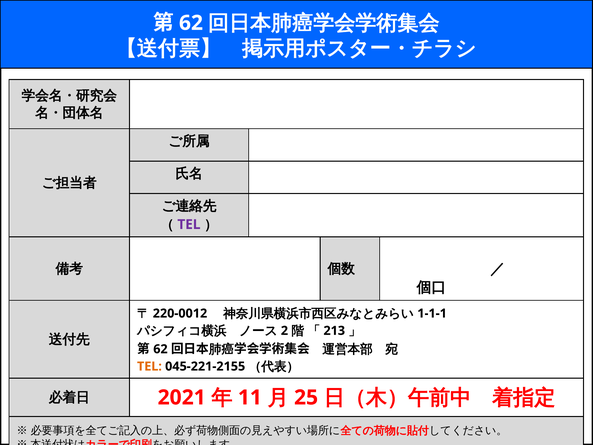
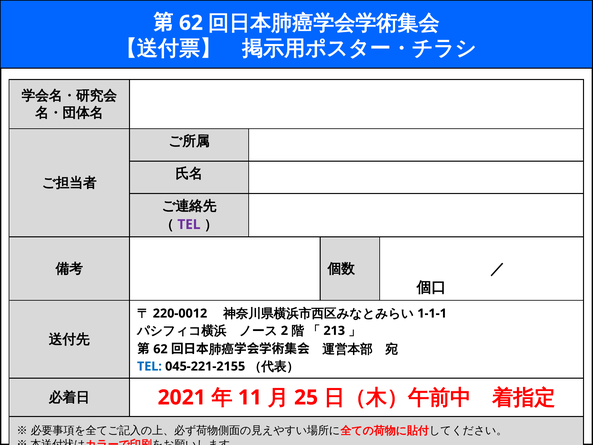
TEL at (149, 366) colour: orange -> blue
